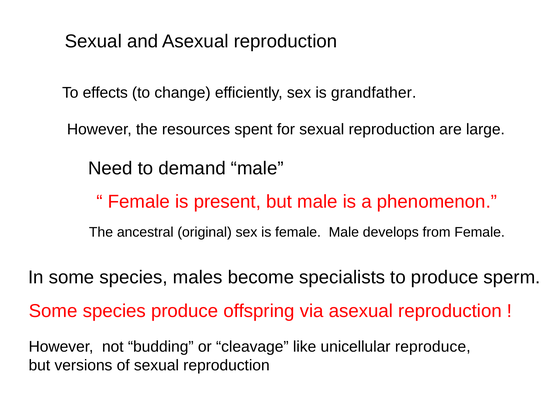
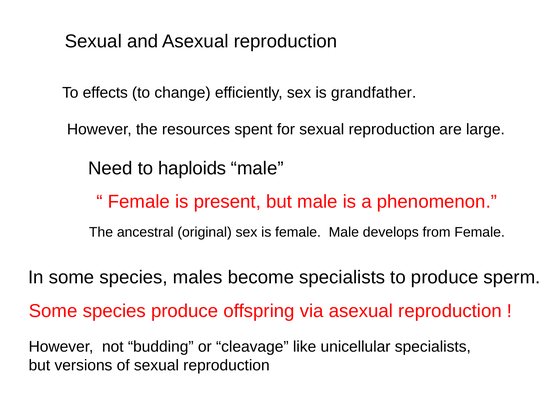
demand: demand -> haploids
unicellular reproduce: reproduce -> specialists
